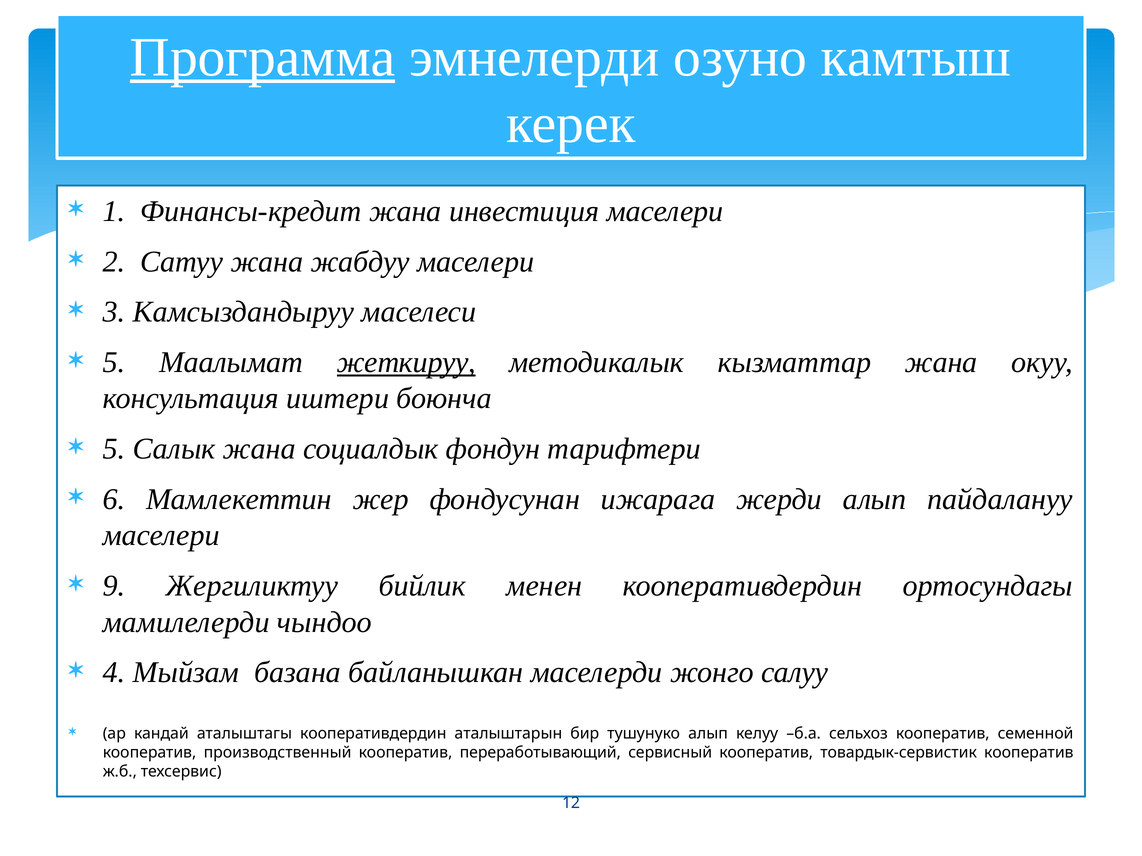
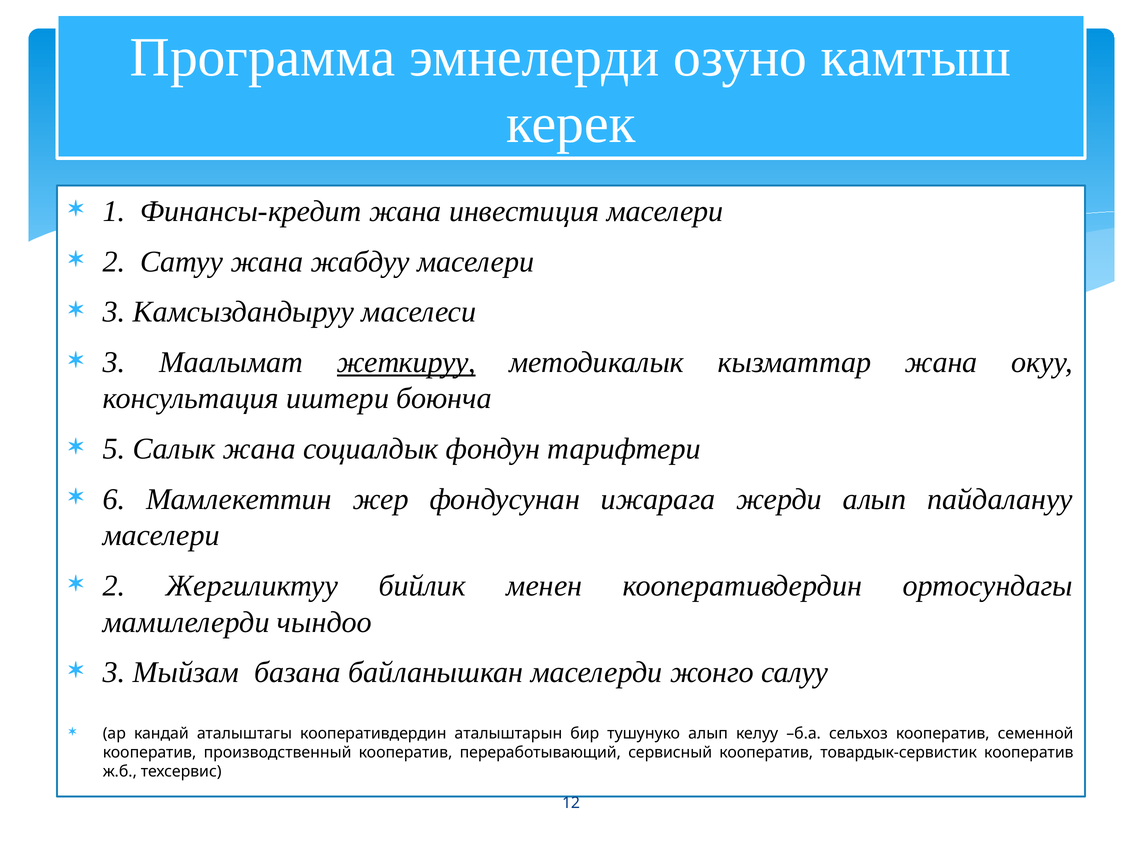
Программа underline: present -> none
5 at (114, 363): 5 -> 3
9 at (114, 586): 9 -> 2
4 at (114, 673): 4 -> 3
